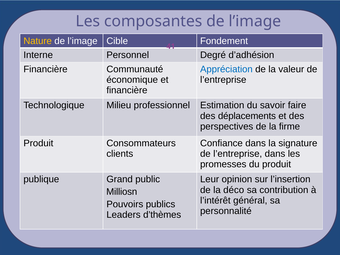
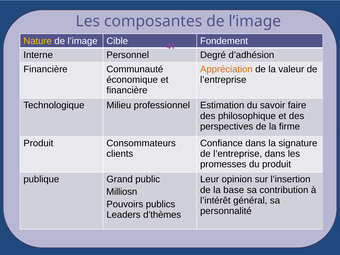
Appréciation colour: blue -> orange
déplacements: déplacements -> philosophique
déco: déco -> base
